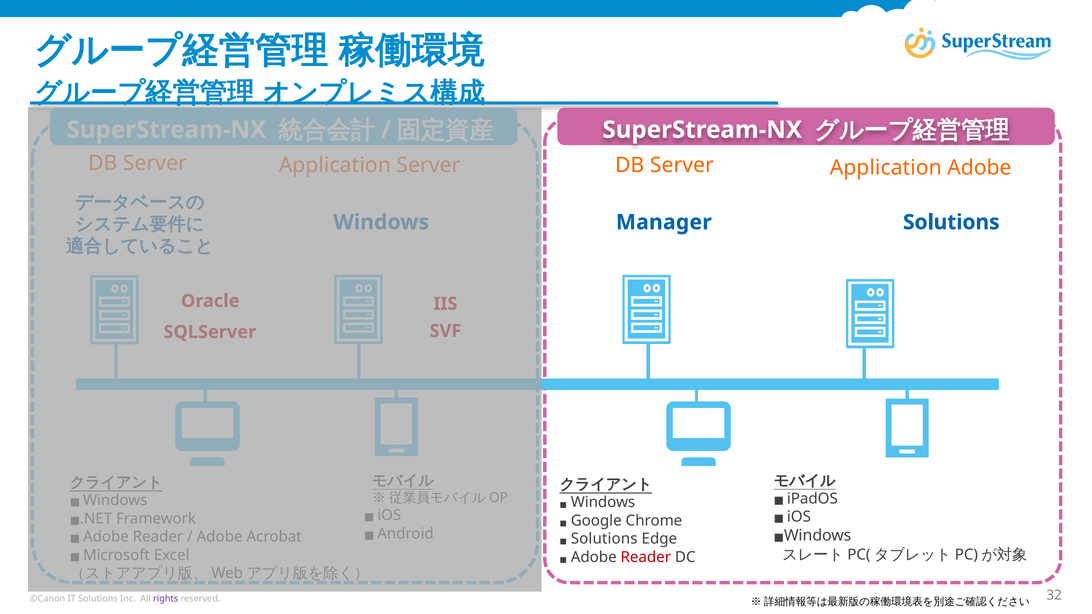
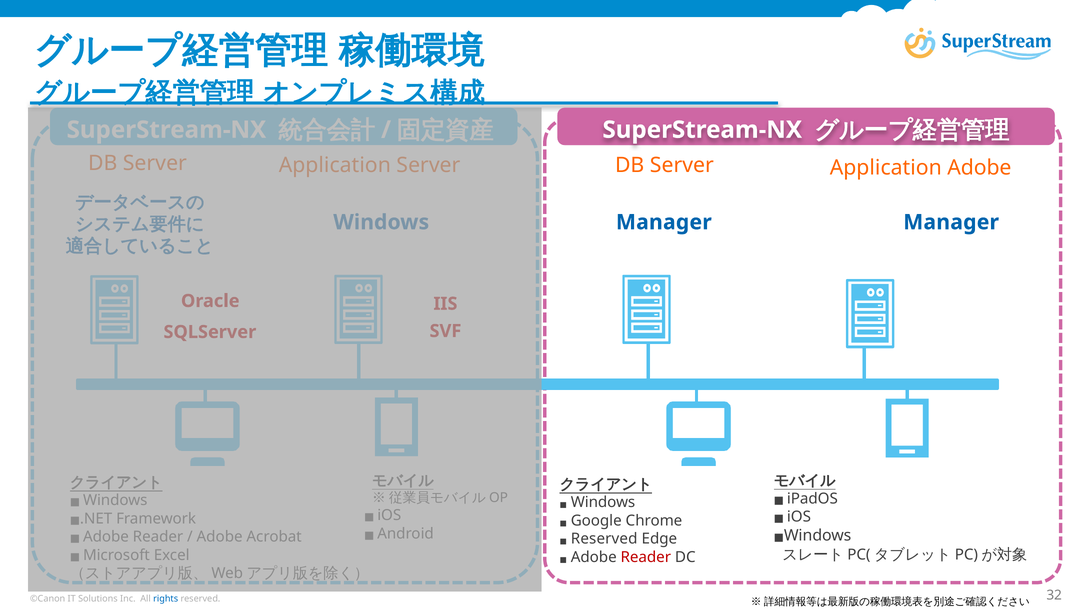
Solutions at (951, 222): Solutions -> Manager
Solutions at (604, 539): Solutions -> Reserved
rights colour: purple -> blue
